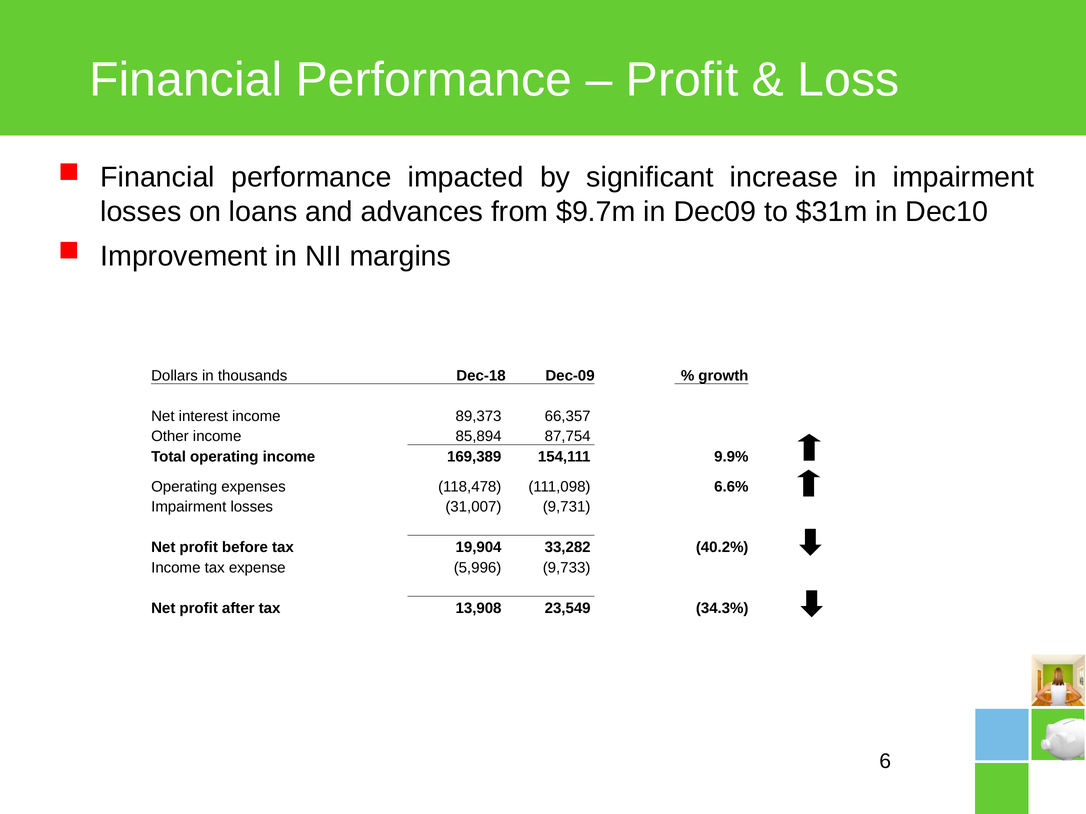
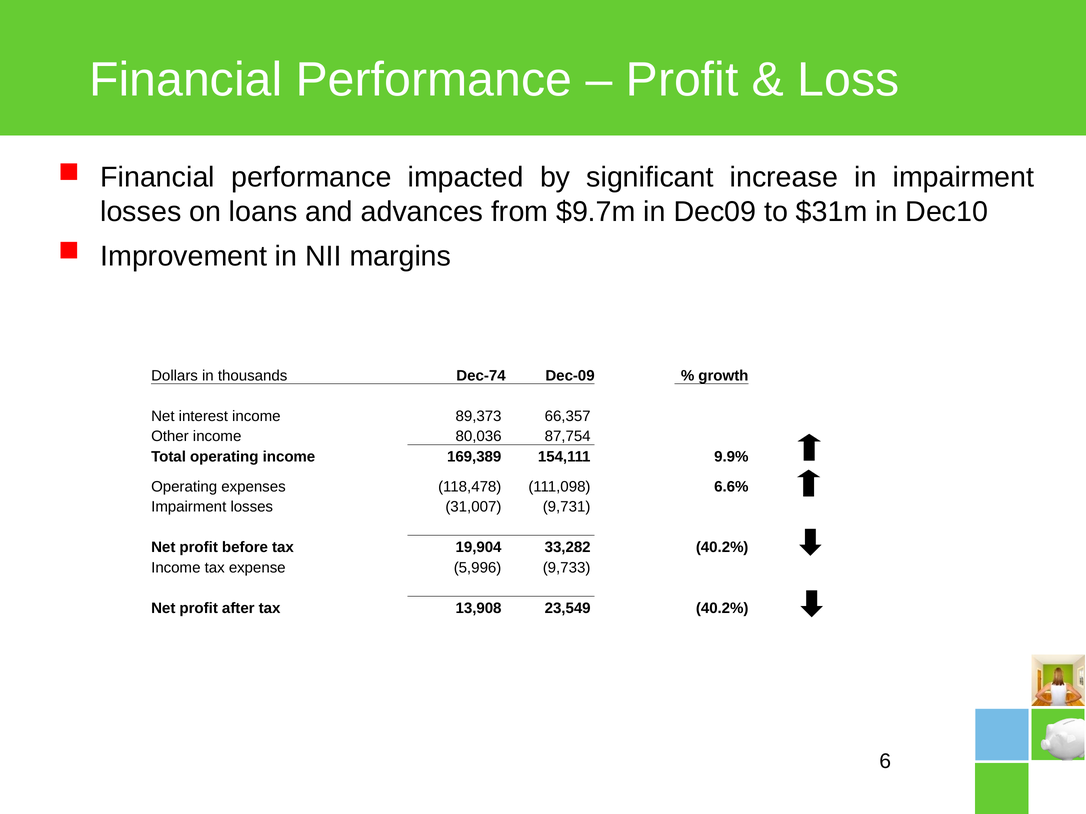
Dec-18: Dec-18 -> Dec-74
85,894: 85,894 -> 80,036
23,549 34.3%: 34.3% -> 40.2%
